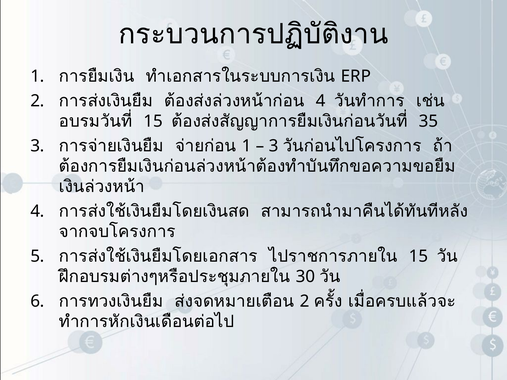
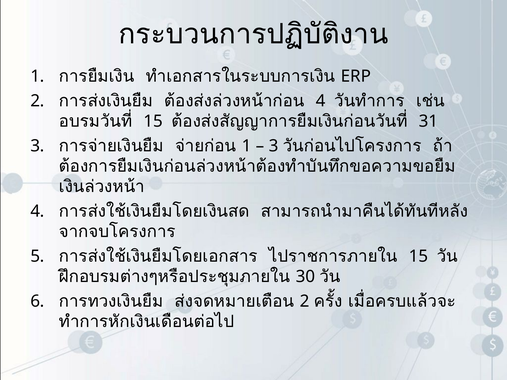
35: 35 -> 31
